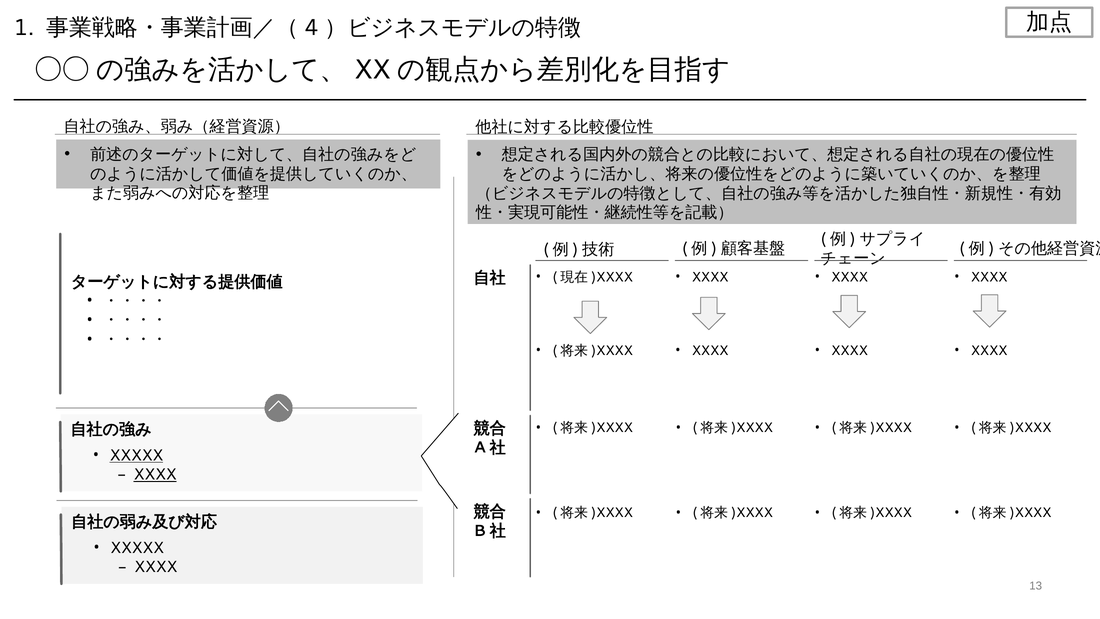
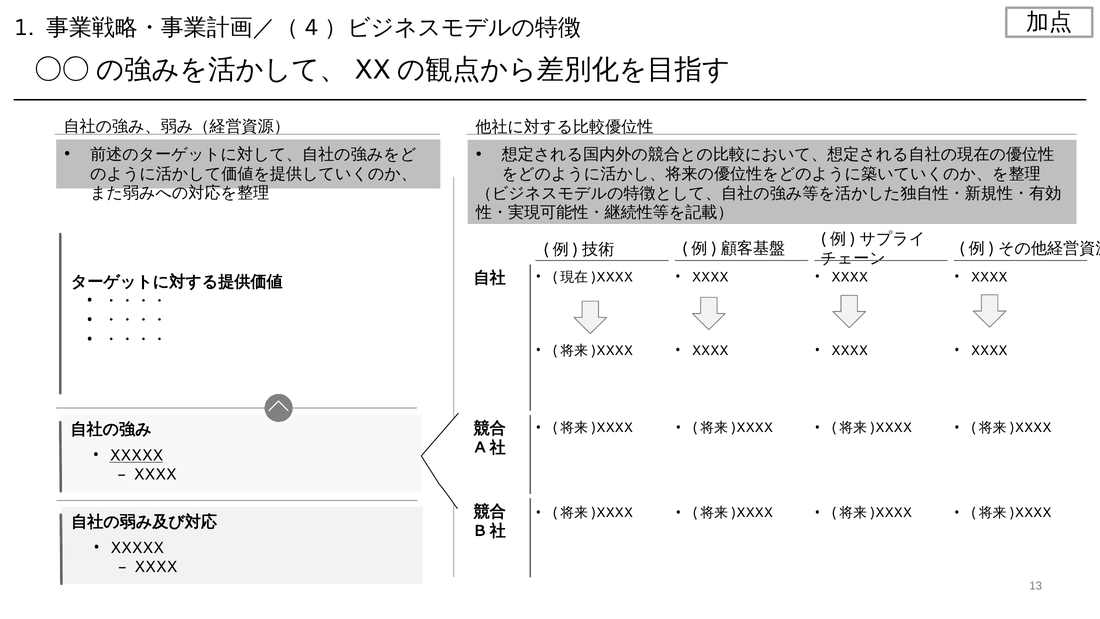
XXXX at (155, 474) underline: present -> none
